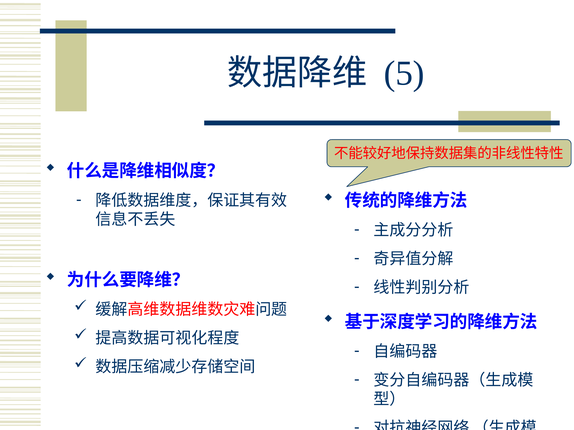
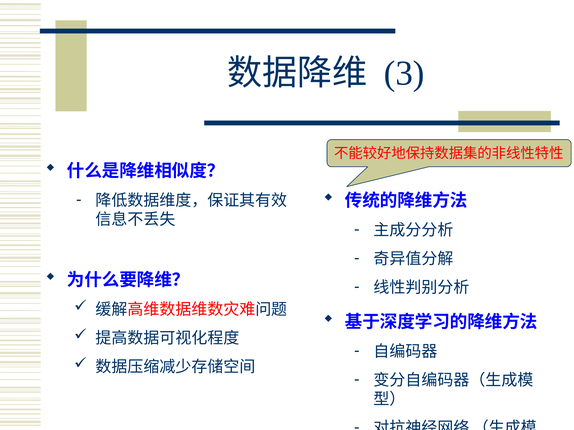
5: 5 -> 3
